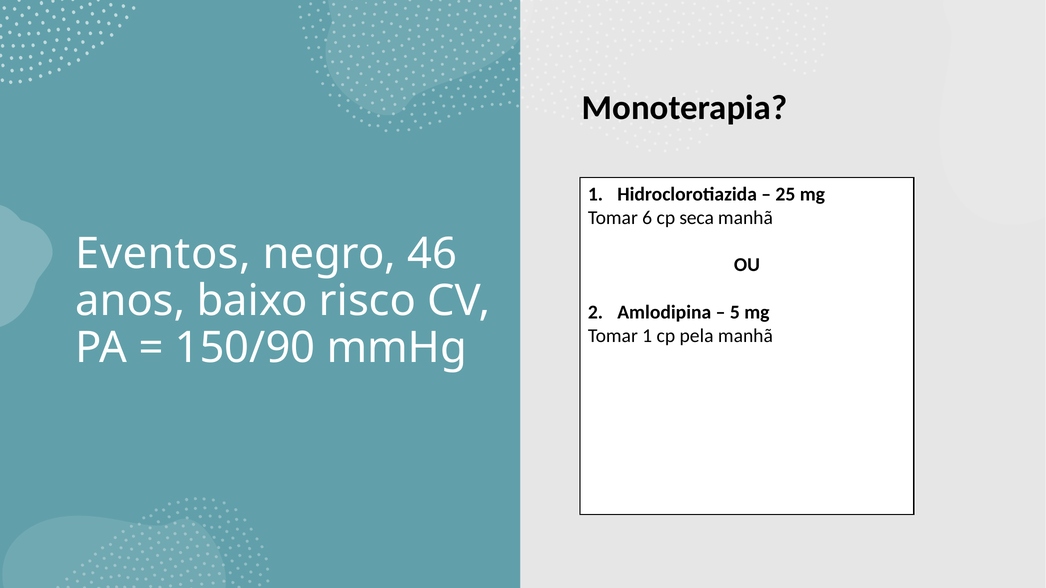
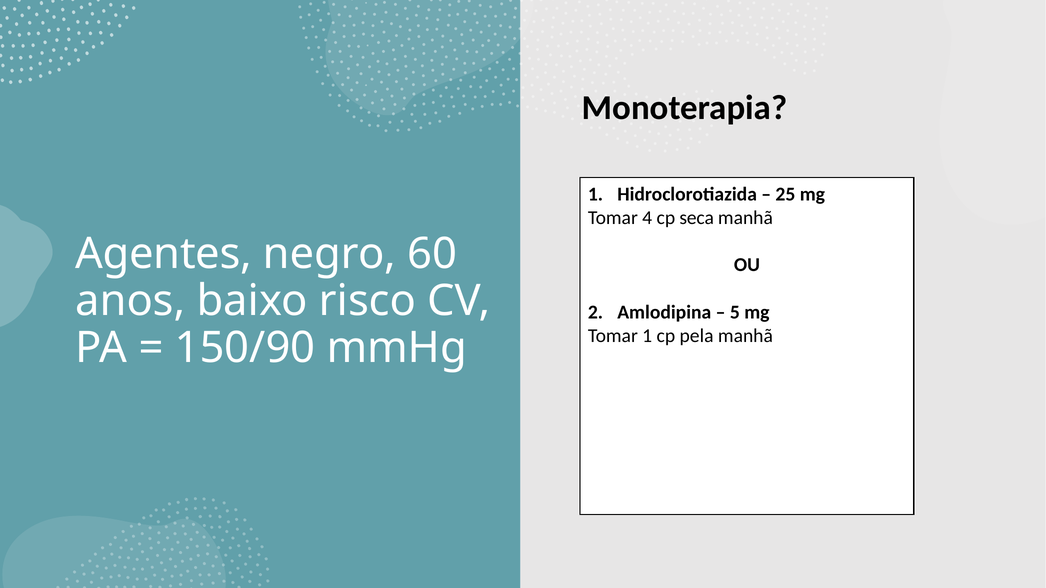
6: 6 -> 4
Eventos: Eventos -> Agentes
46: 46 -> 60
